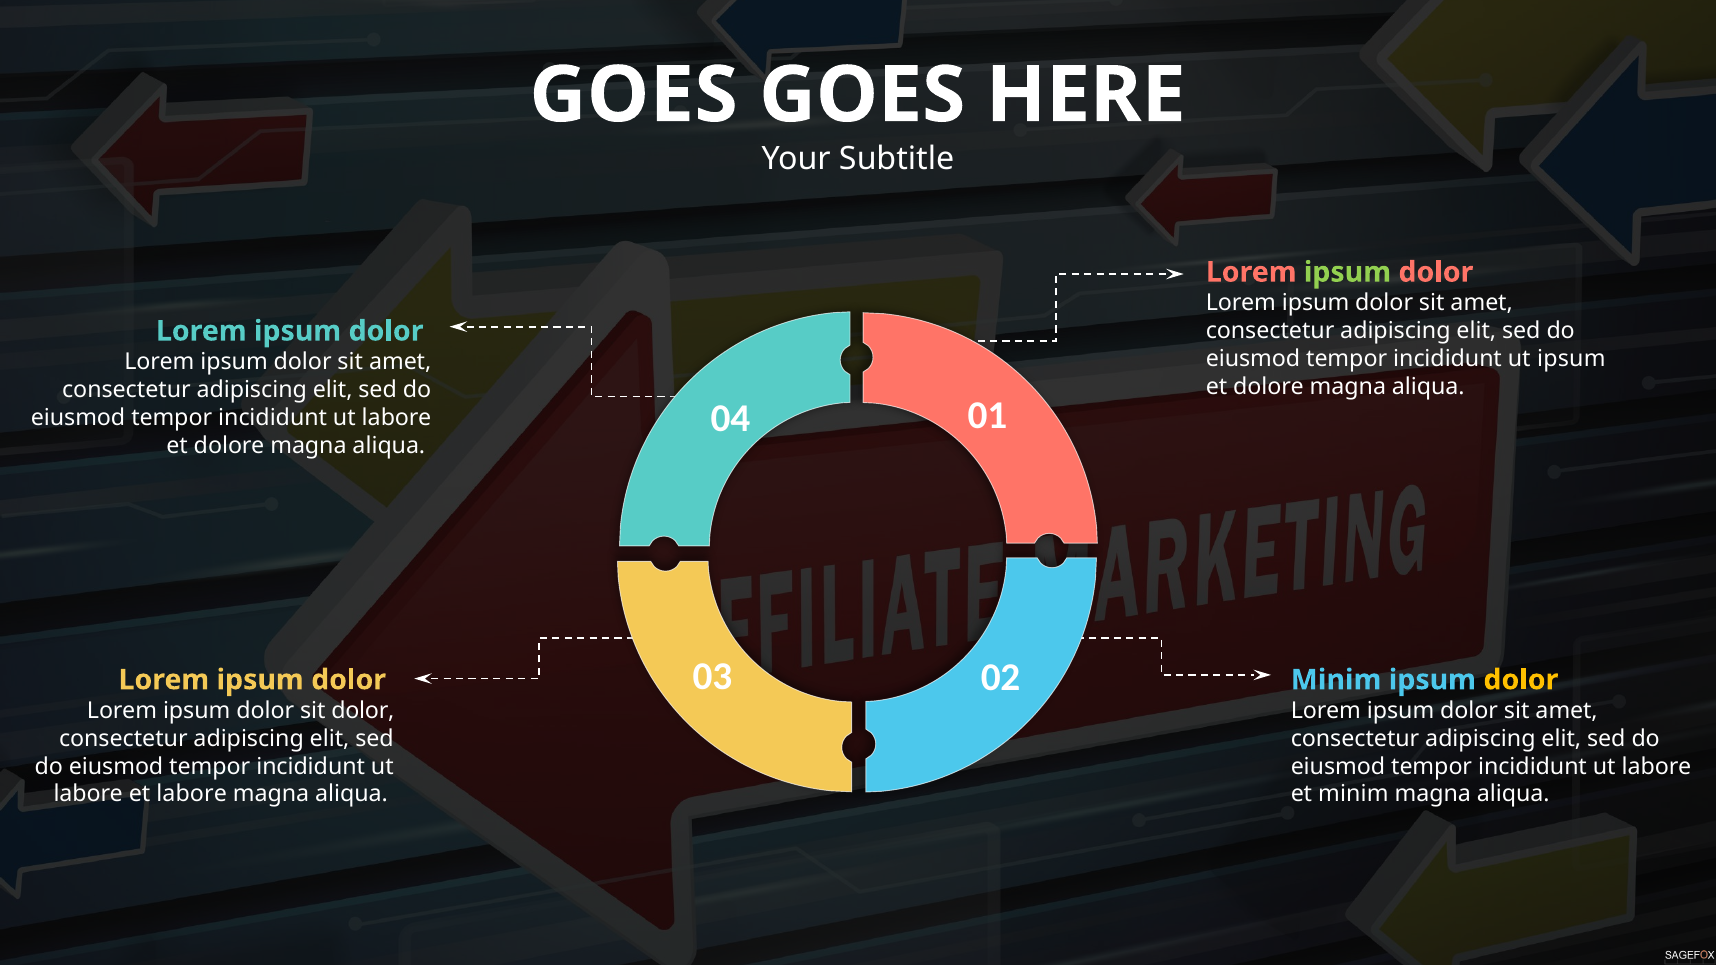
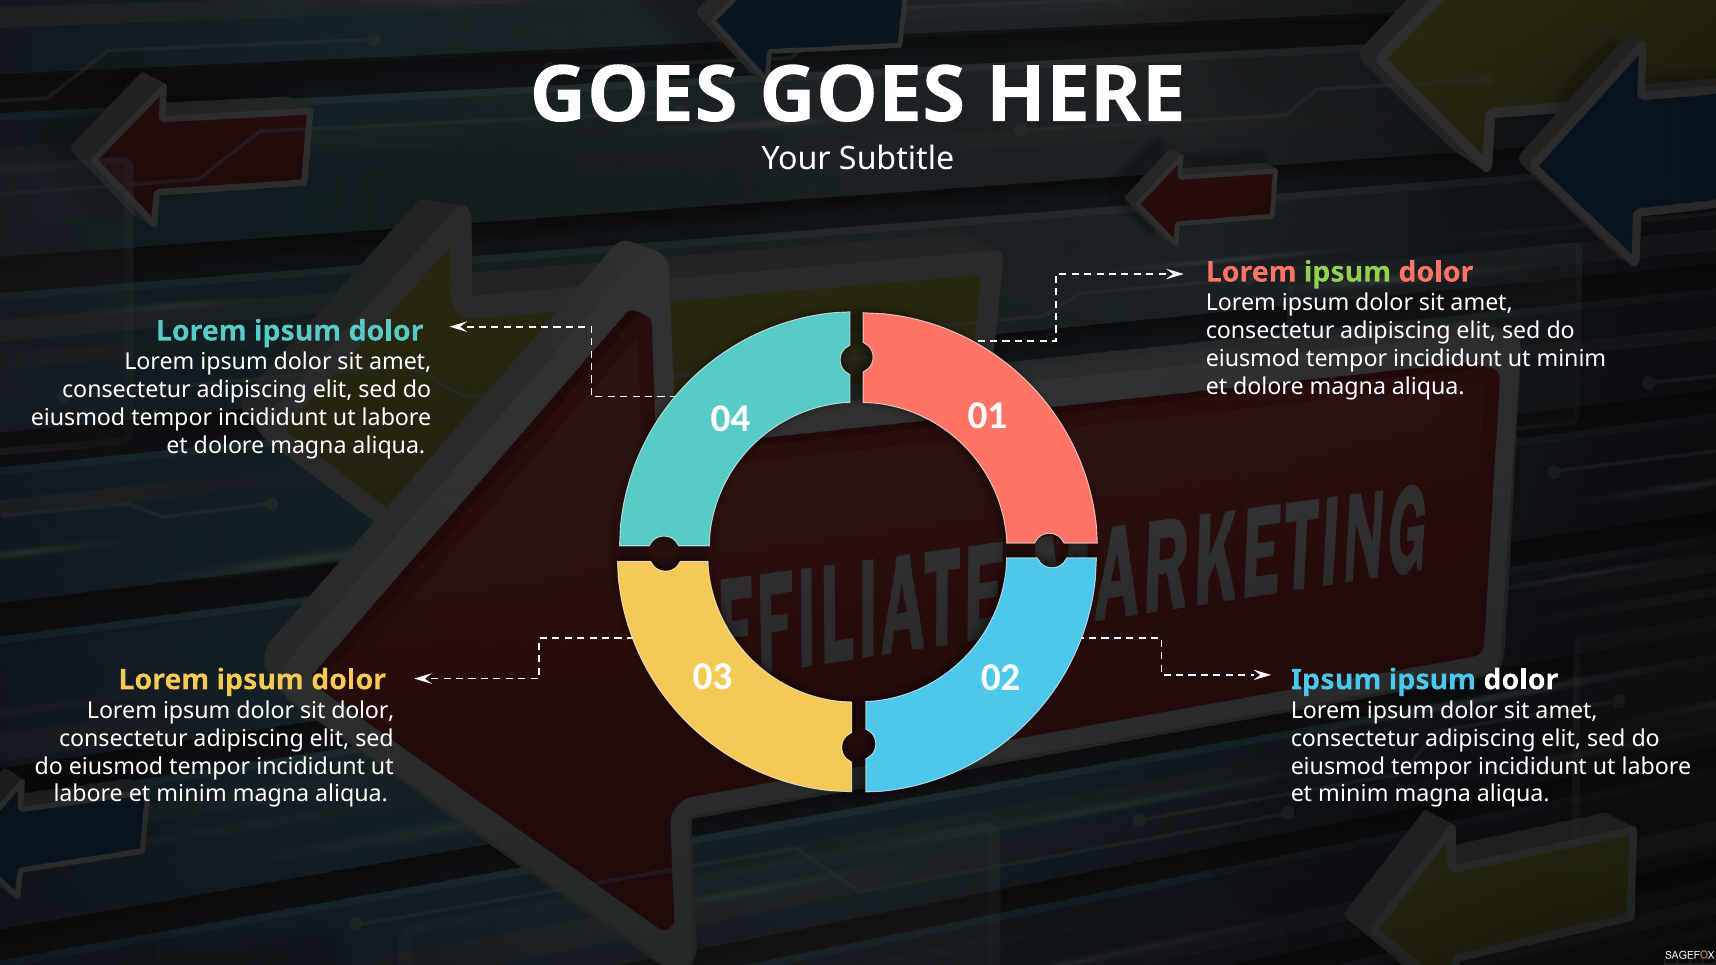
ut ipsum: ipsum -> minim
Minim at (1336, 680): Minim -> Ipsum
dolor at (1521, 680) colour: yellow -> white
labore at (192, 795): labore -> minim
